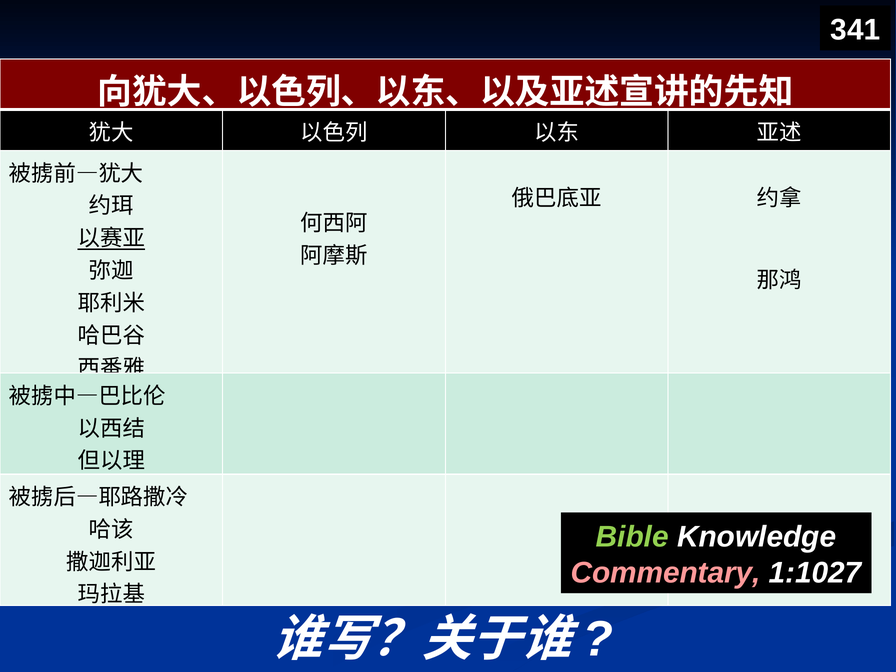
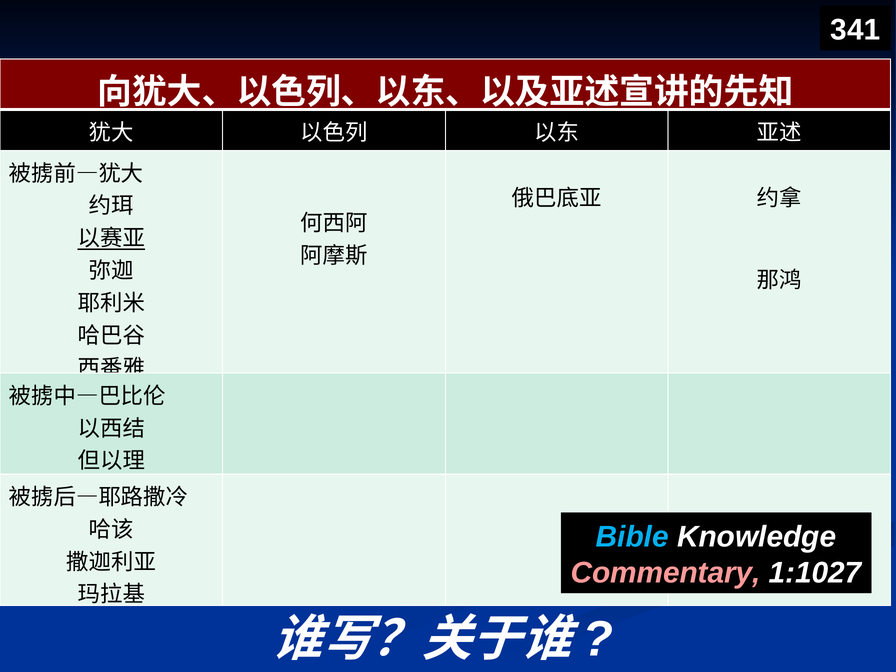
Bible colour: light green -> light blue
